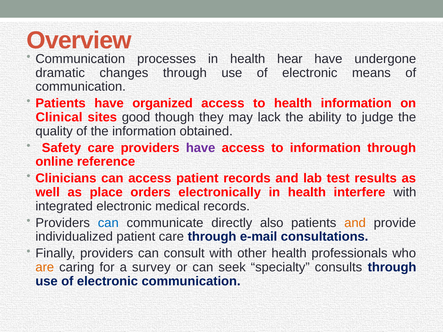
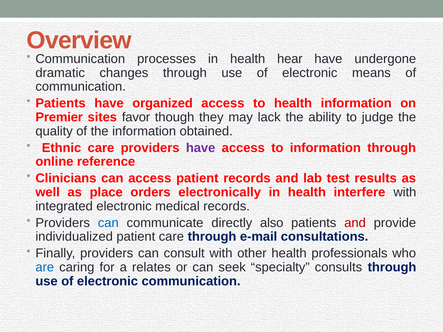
Clinical: Clinical -> Premier
good: good -> favor
Safety: Safety -> Ethnic
and at (355, 223) colour: orange -> red
are colour: orange -> blue
survey: survey -> relates
